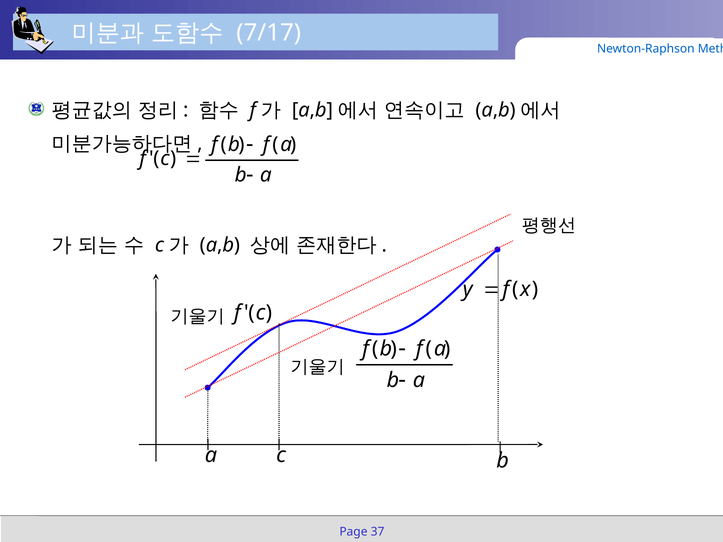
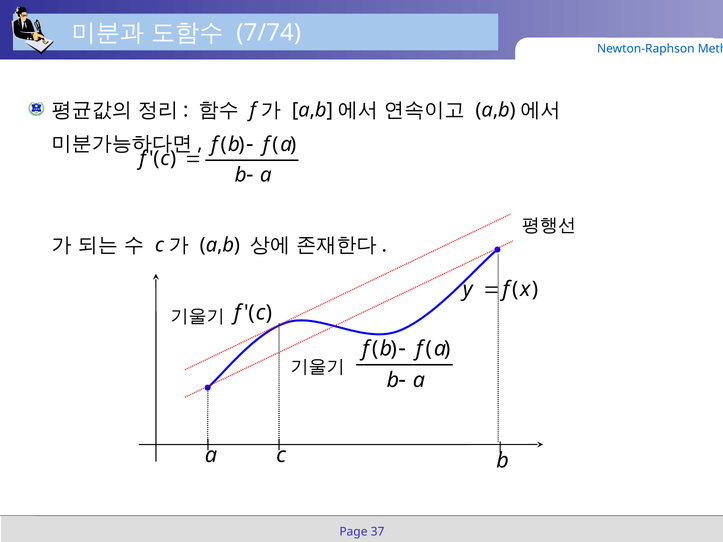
7/17: 7/17 -> 7/74
